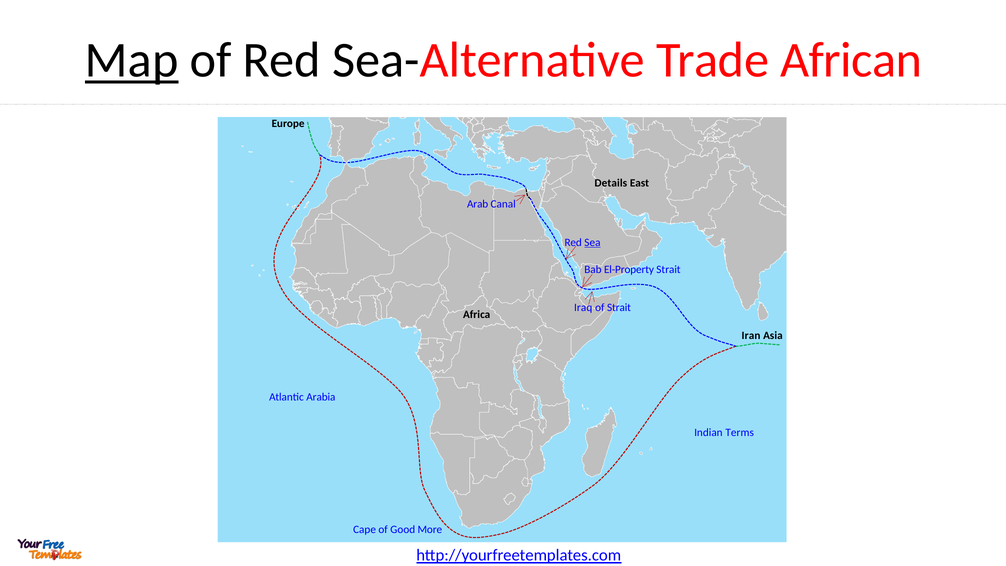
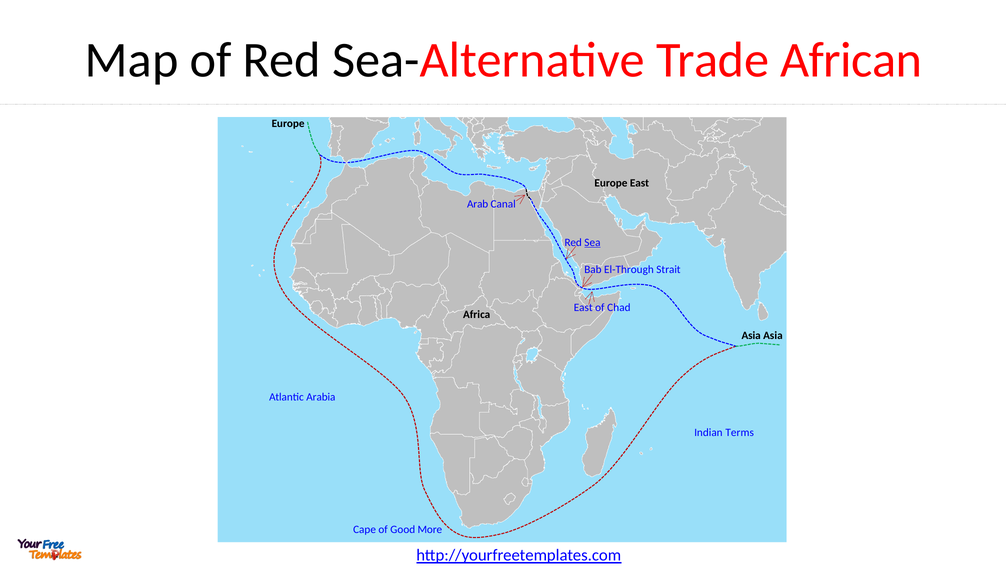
Map underline: present -> none
Details at (611, 183): Details -> Europe
El-Property: El-Property -> El-Through
Iraq at (583, 308): Iraq -> East
of Strait: Strait -> Chad
Iran at (751, 336): Iran -> Asia
